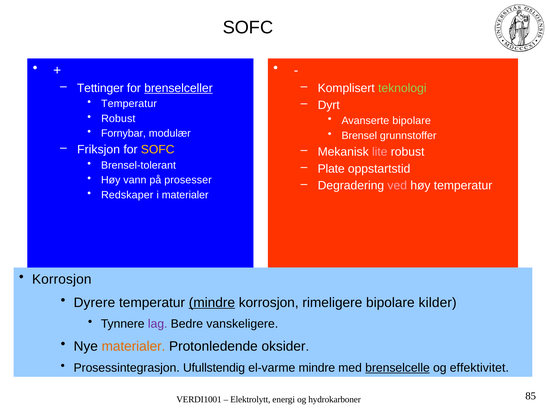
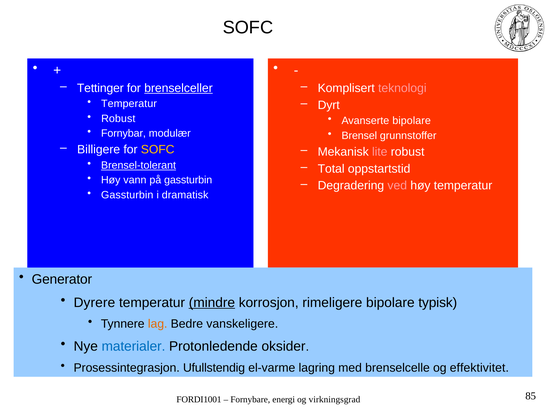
teknologi colour: light green -> pink
Friksjon: Friksjon -> Billigere
Brensel-tolerant underline: none -> present
Plate: Plate -> Total
på prosesser: prosesser -> gassturbin
Redskaper at (127, 195): Redskaper -> Gassturbin
i materialer: materialer -> dramatisk
Korrosjon at (62, 280): Korrosjon -> Generator
kilder: kilder -> typisk
lag colour: purple -> orange
materialer at (133, 347) colour: orange -> blue
el-varme mindre: mindre -> lagring
brenselcelle underline: present -> none
VERDI1001: VERDI1001 -> FORDI1001
Elektrolytt: Elektrolytt -> Fornybare
hydrokarboner: hydrokarboner -> virkningsgrad
